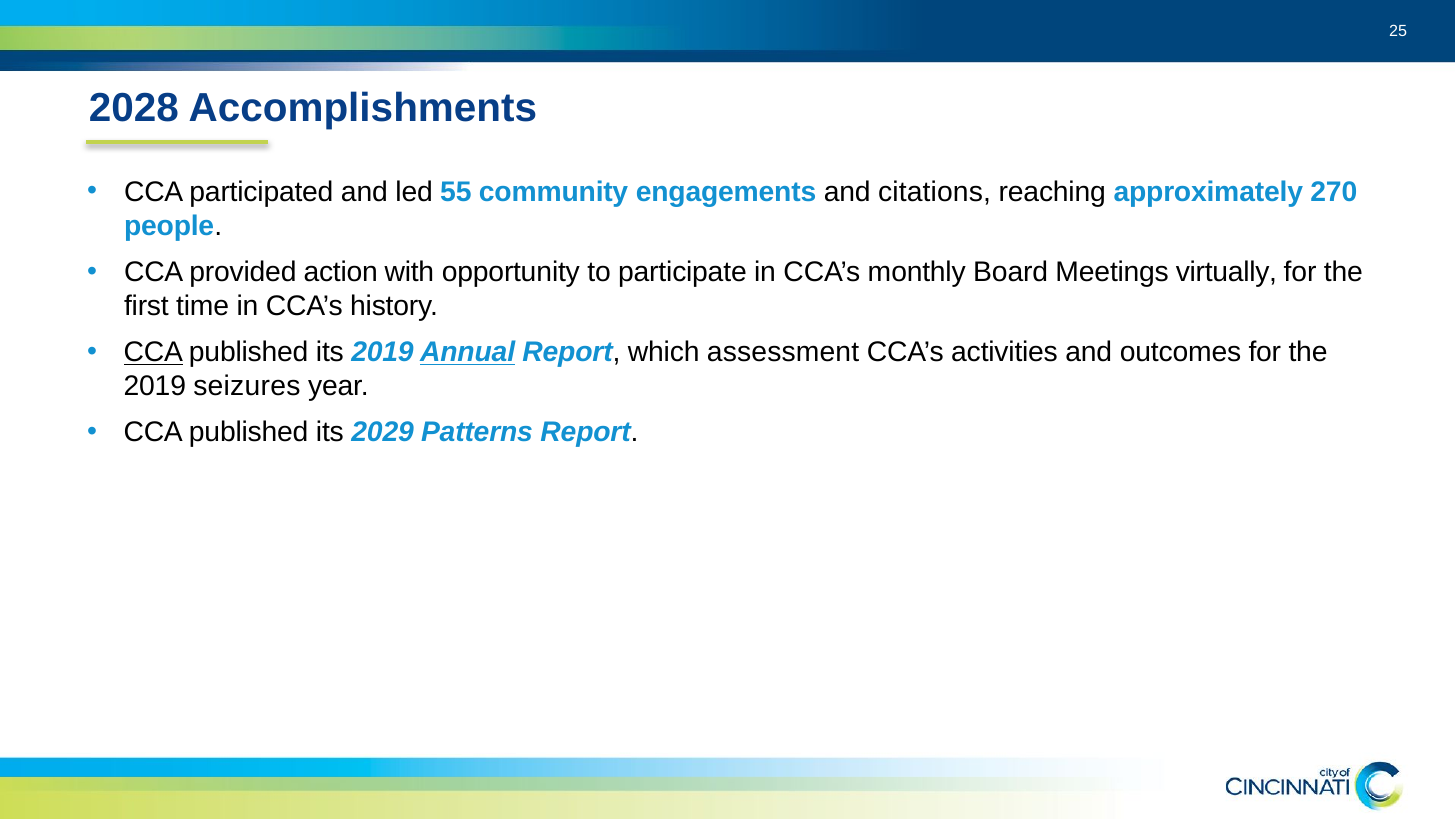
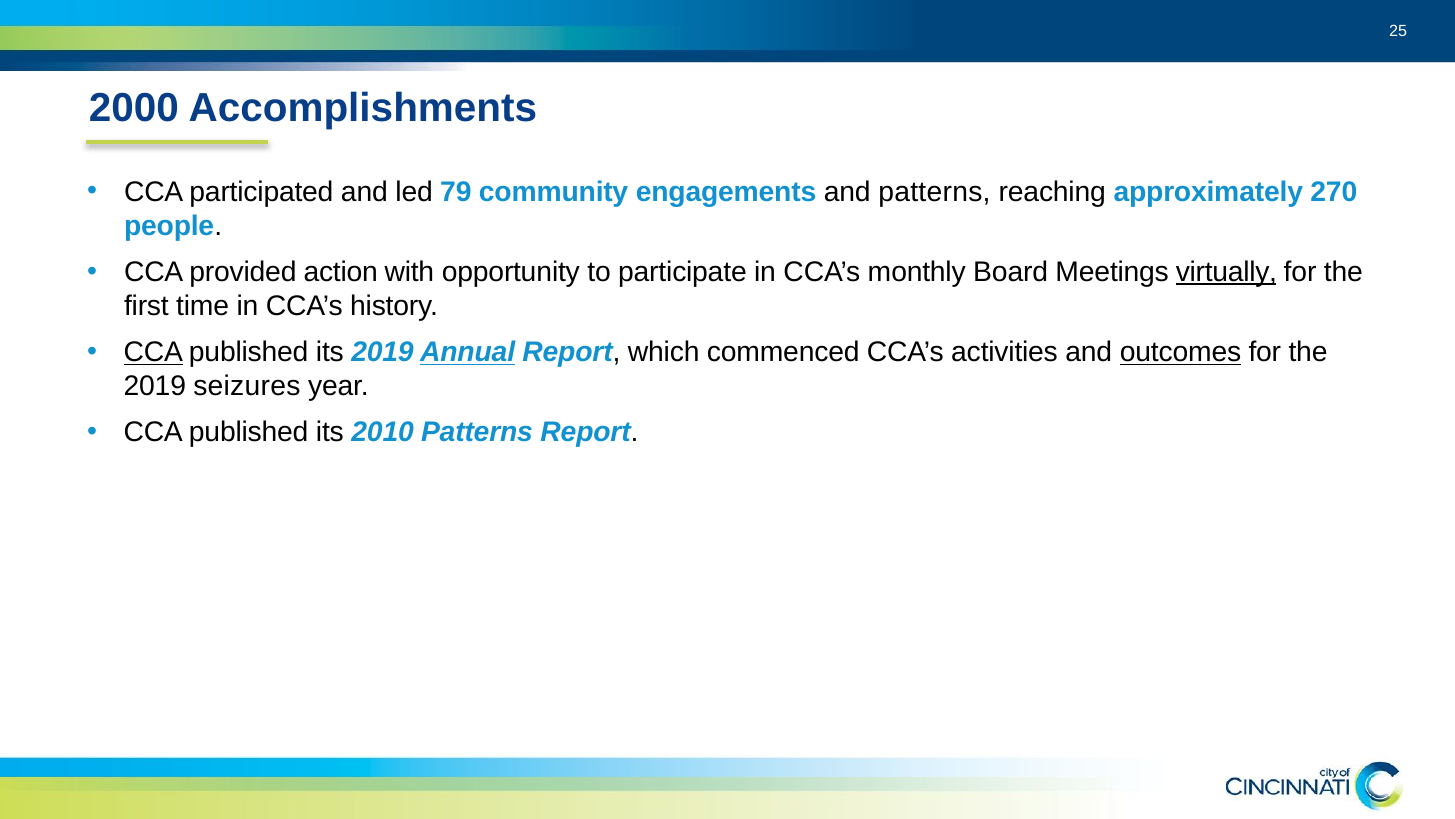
2028: 2028 -> 2000
55: 55 -> 79
and citations: citations -> patterns
virtually underline: none -> present
assessment: assessment -> commenced
outcomes underline: none -> present
2029: 2029 -> 2010
